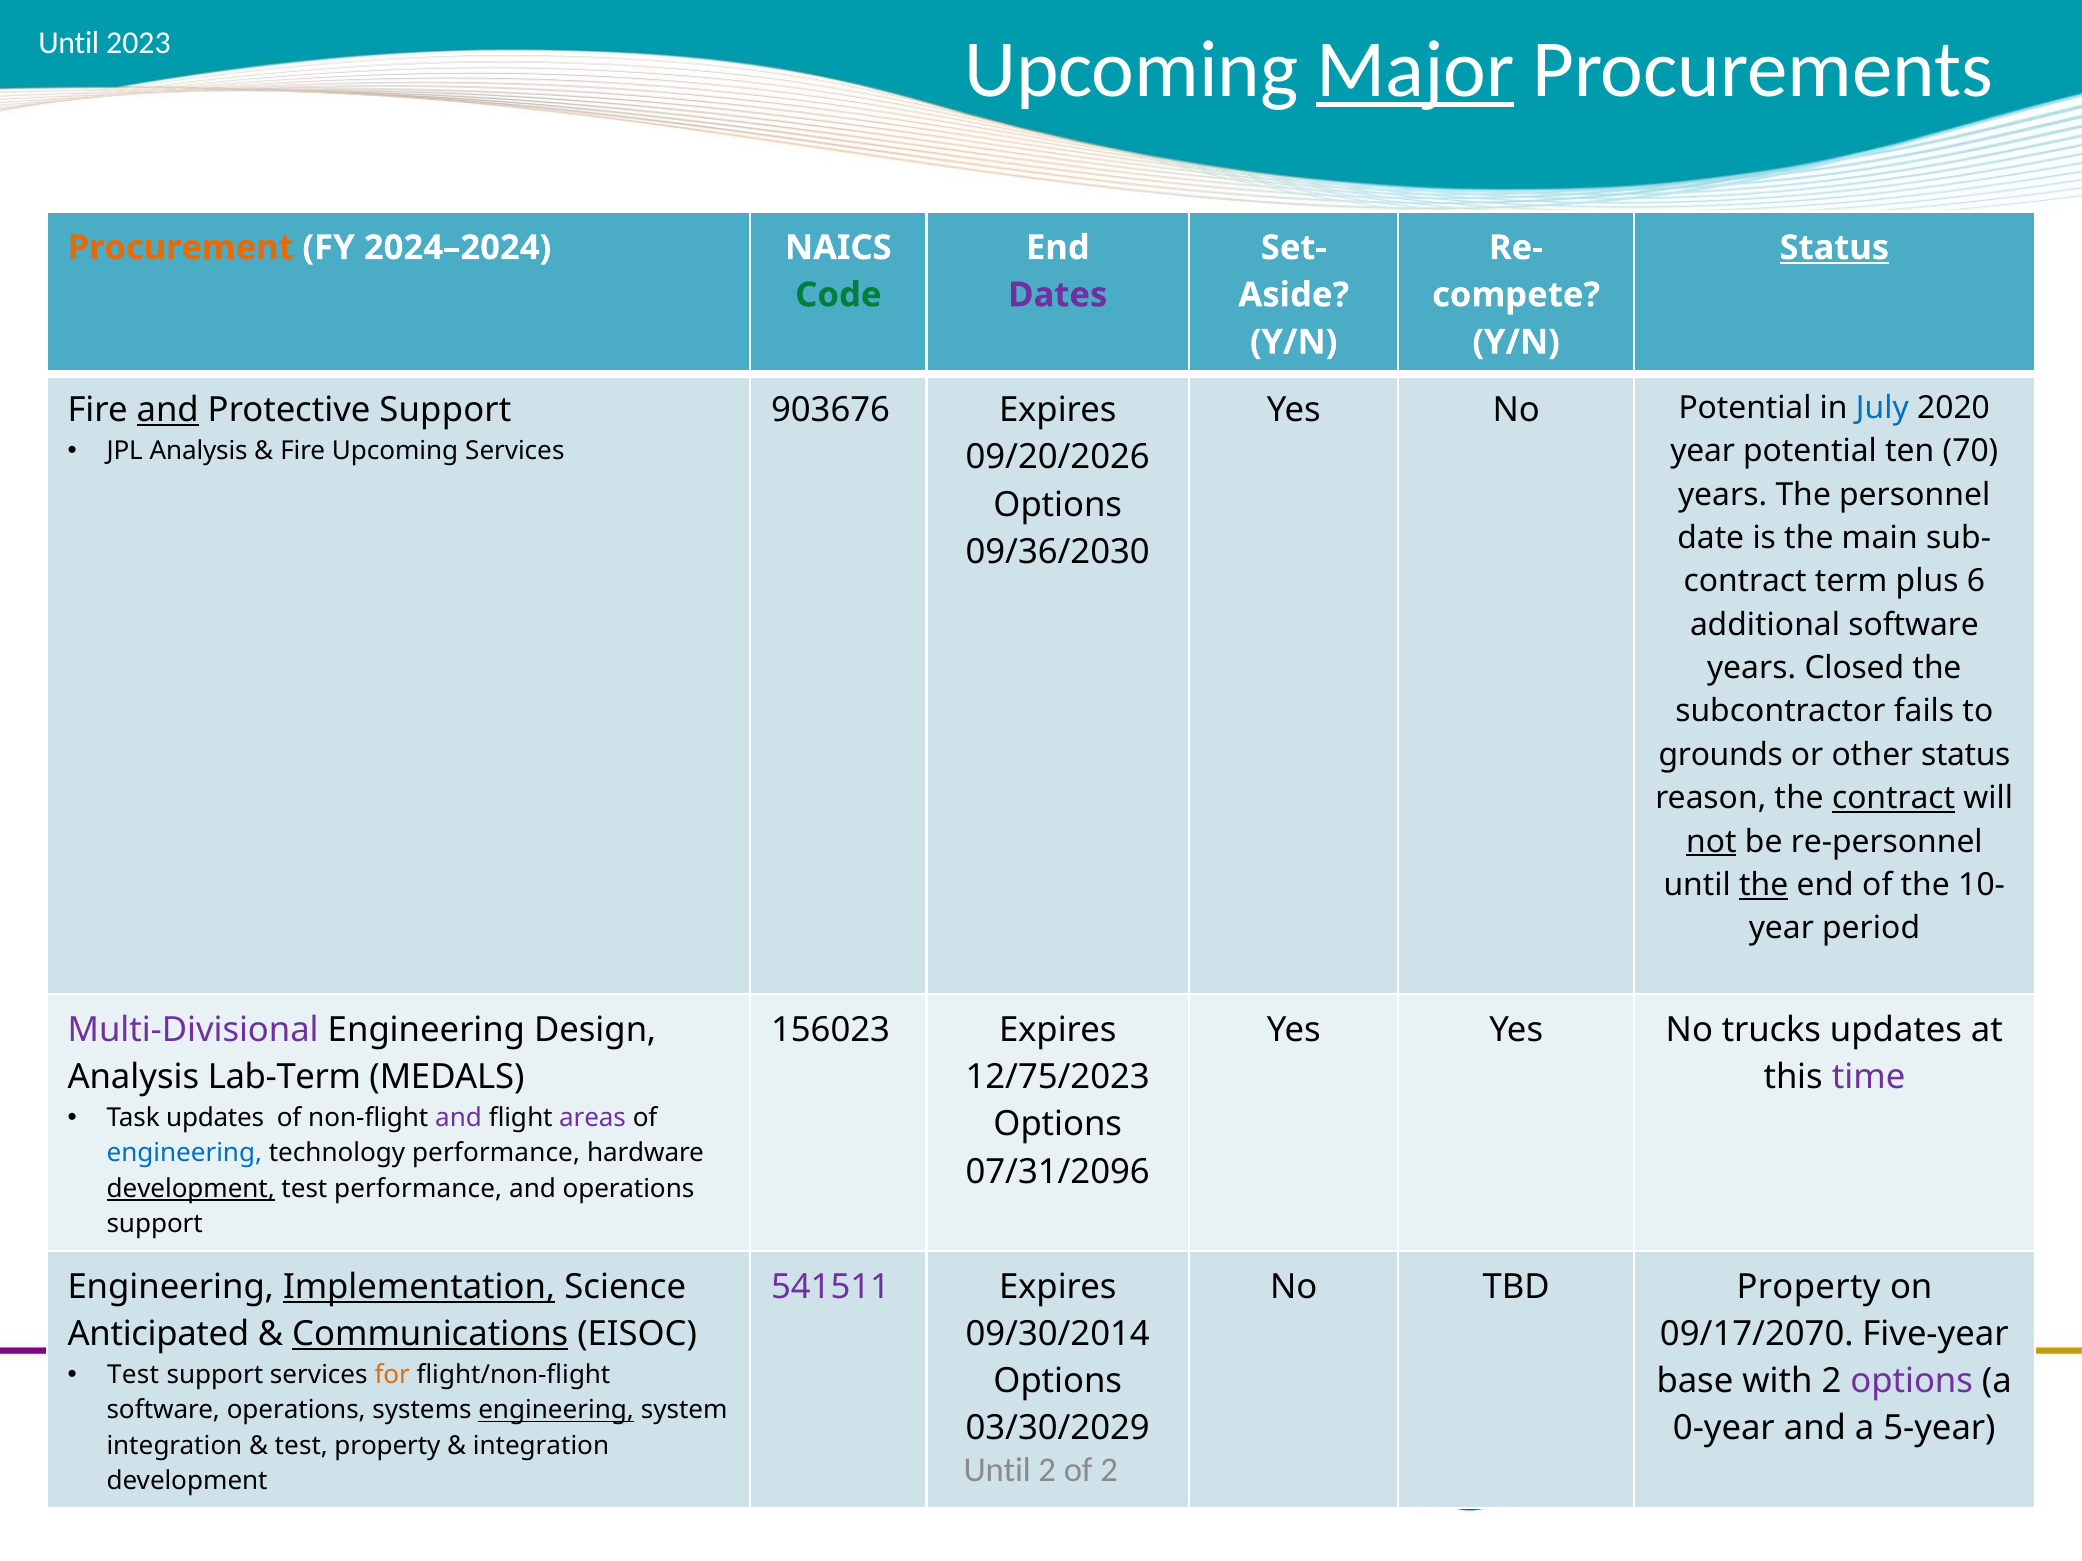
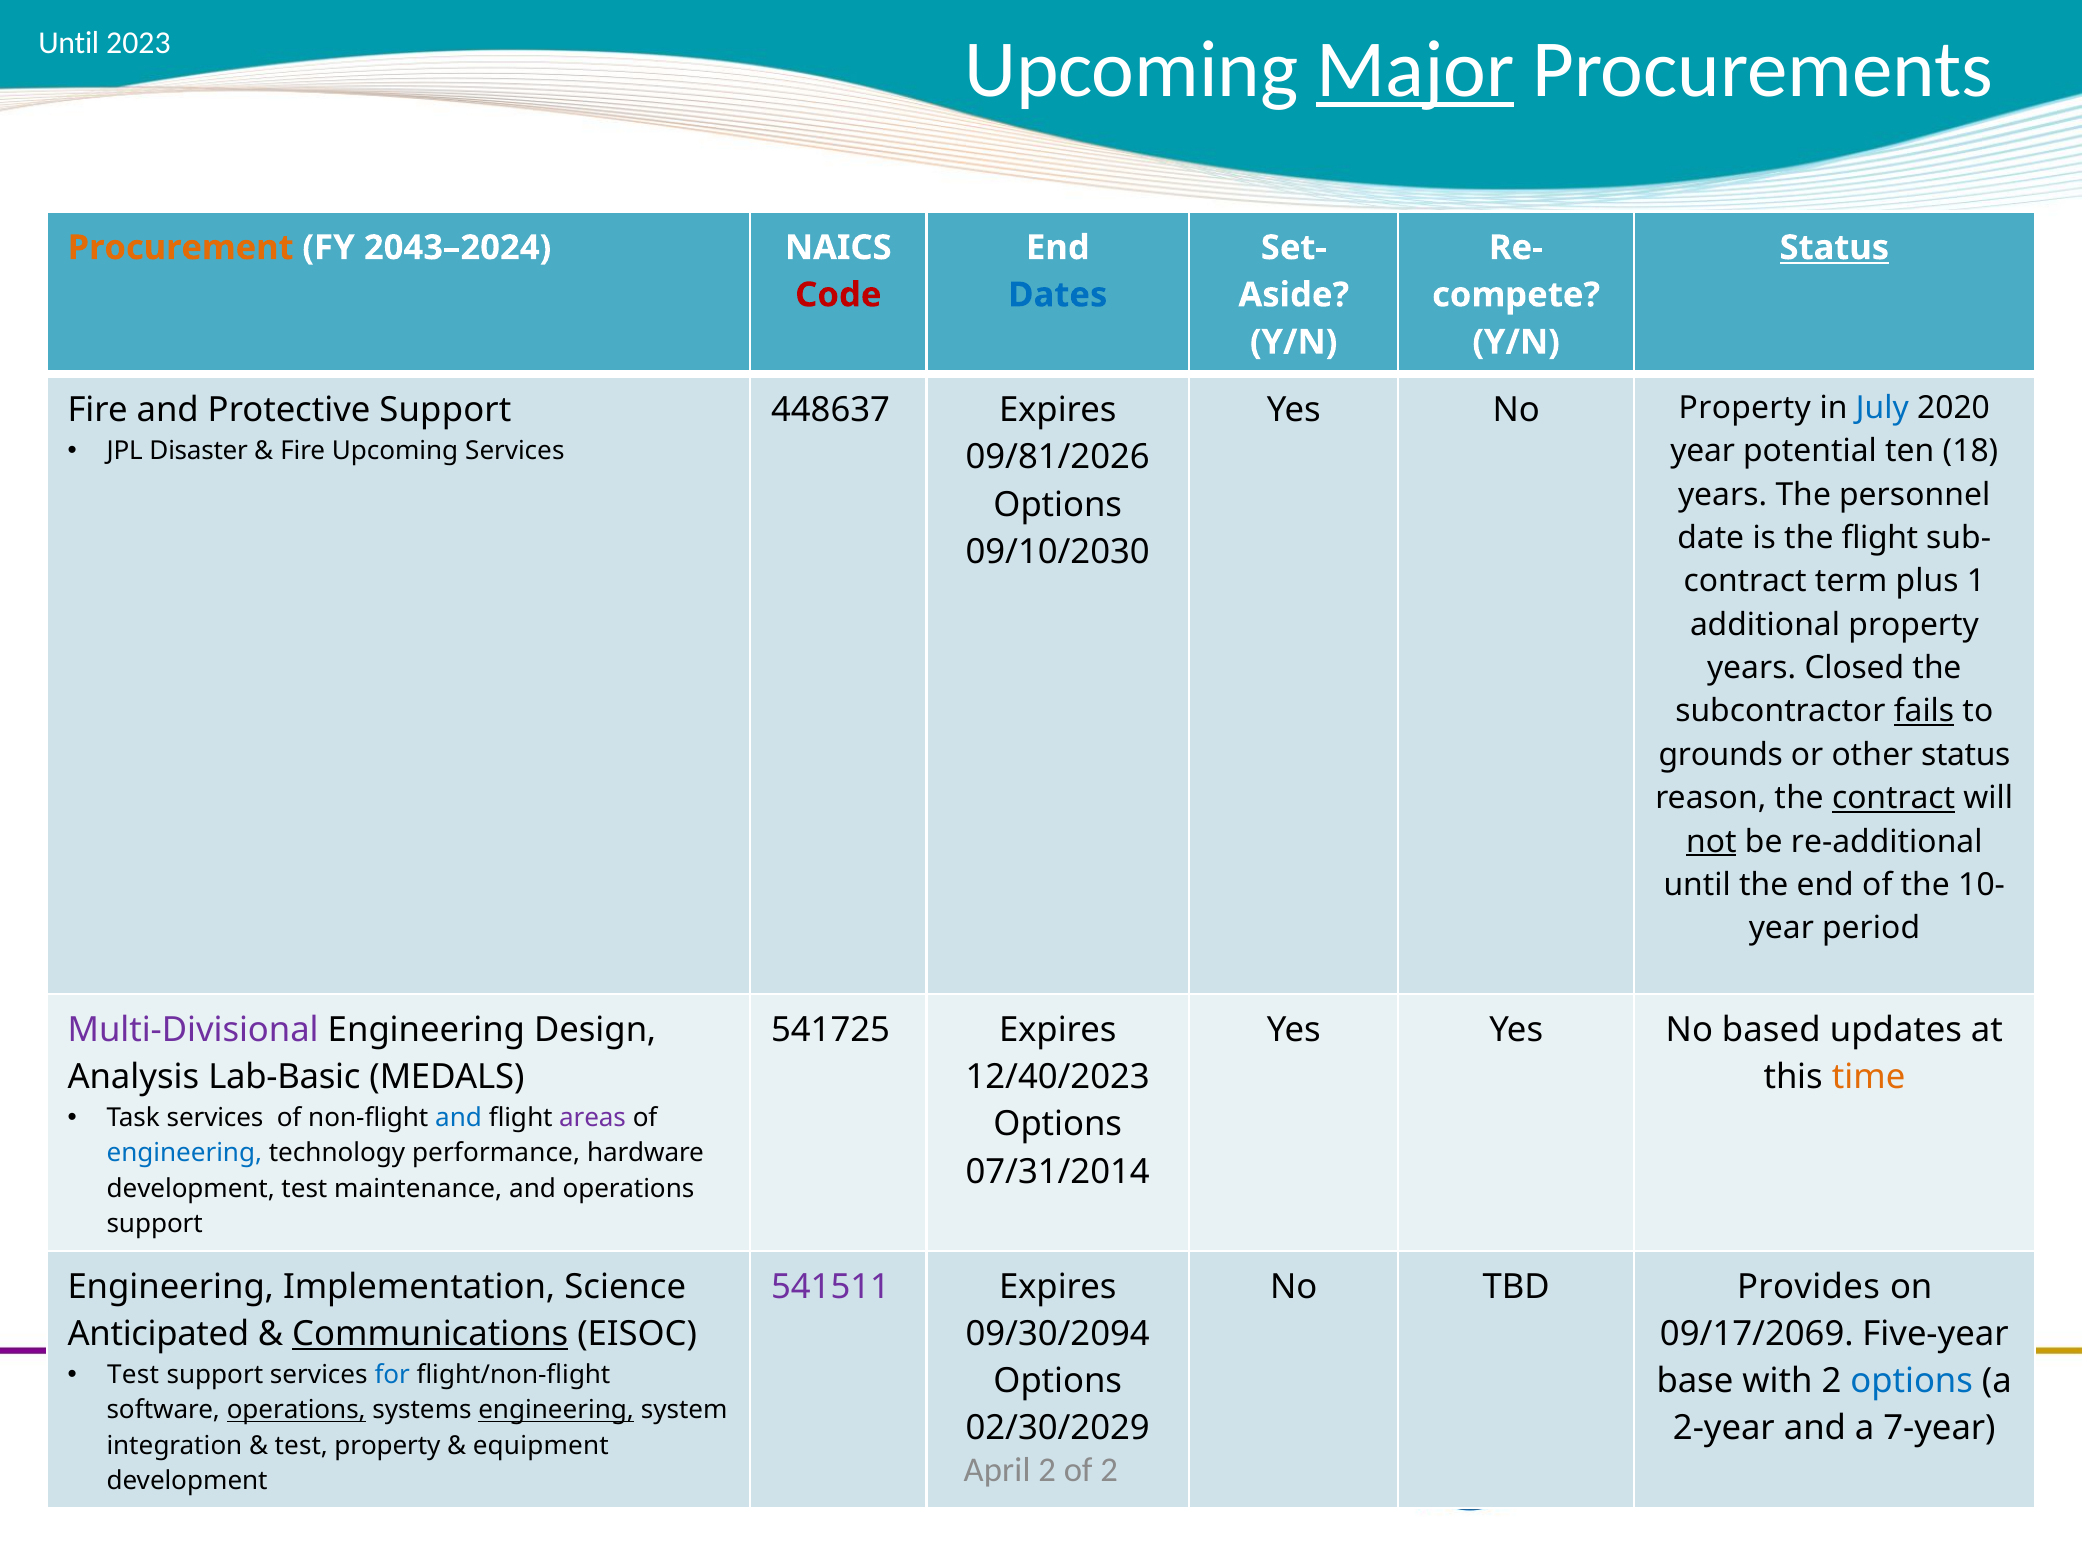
2024–2024: 2024–2024 -> 2043–2024
Code colour: green -> red
Dates colour: purple -> blue
and at (168, 410) underline: present -> none
903676: 903676 -> 448637
No Potential: Potential -> Property
JPL Analysis: Analysis -> Disaster
70: 70 -> 18
09/20/2026: 09/20/2026 -> 09/81/2026
the main: main -> flight
09/36/2030: 09/36/2030 -> 09/10/2030
6: 6 -> 1
additional software: software -> property
fails underline: none -> present
re-personnel: re-personnel -> re-additional
the at (1764, 885) underline: present -> none
156023: 156023 -> 541725
trucks: trucks -> based
Lab-Term: Lab-Term -> Lab-Basic
12/75/2023: 12/75/2023 -> 12/40/2023
time colour: purple -> orange
Task updates: updates -> services
and at (459, 1118) colour: purple -> blue
07/31/2096: 07/31/2096 -> 07/31/2014
development at (191, 1189) underline: present -> none
test performance: performance -> maintenance
Implementation underline: present -> none
TBD Property: Property -> Provides
09/30/2014: 09/30/2014 -> 09/30/2094
09/17/2070: 09/17/2070 -> 09/17/2069
for colour: orange -> blue
options at (1912, 1382) colour: purple -> blue
operations at (296, 1411) underline: none -> present
03/30/2029: 03/30/2029 -> 02/30/2029
0-year: 0-year -> 2-year
5-year: 5-year -> 7-year
integration at (541, 1446): integration -> equipment
Until at (997, 1470): Until -> April
